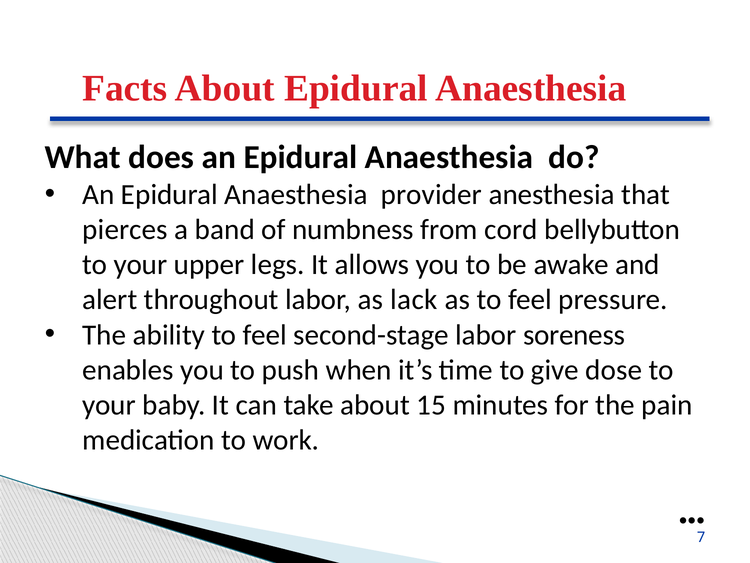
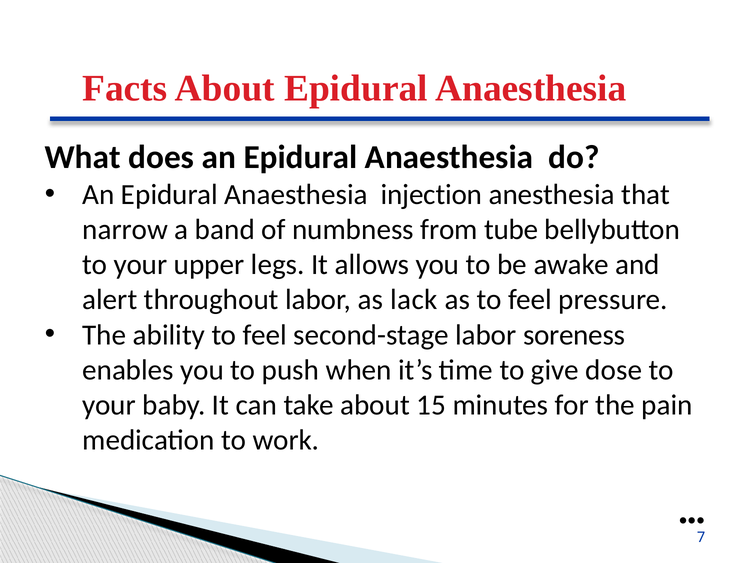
provider: provider -> injection
pierces: pierces -> narrow
cord: cord -> tube
